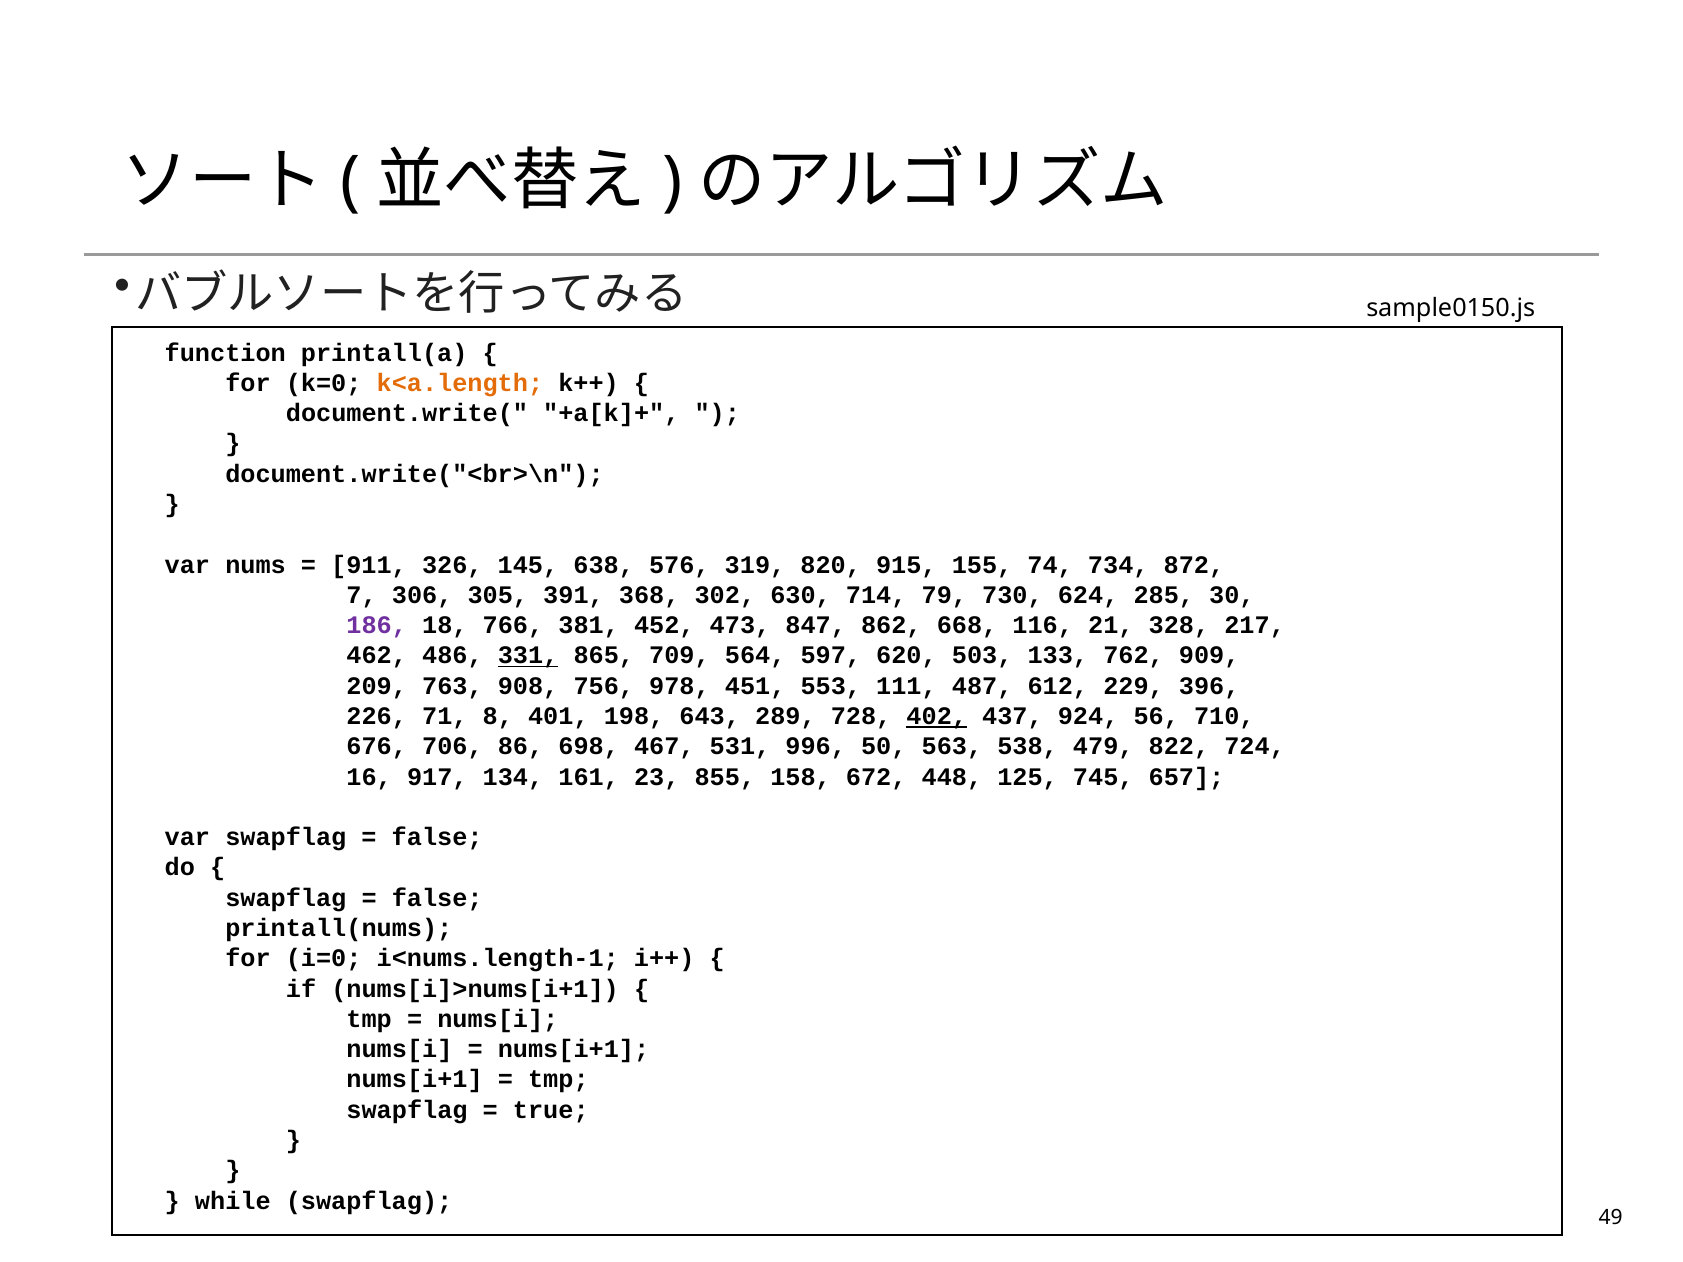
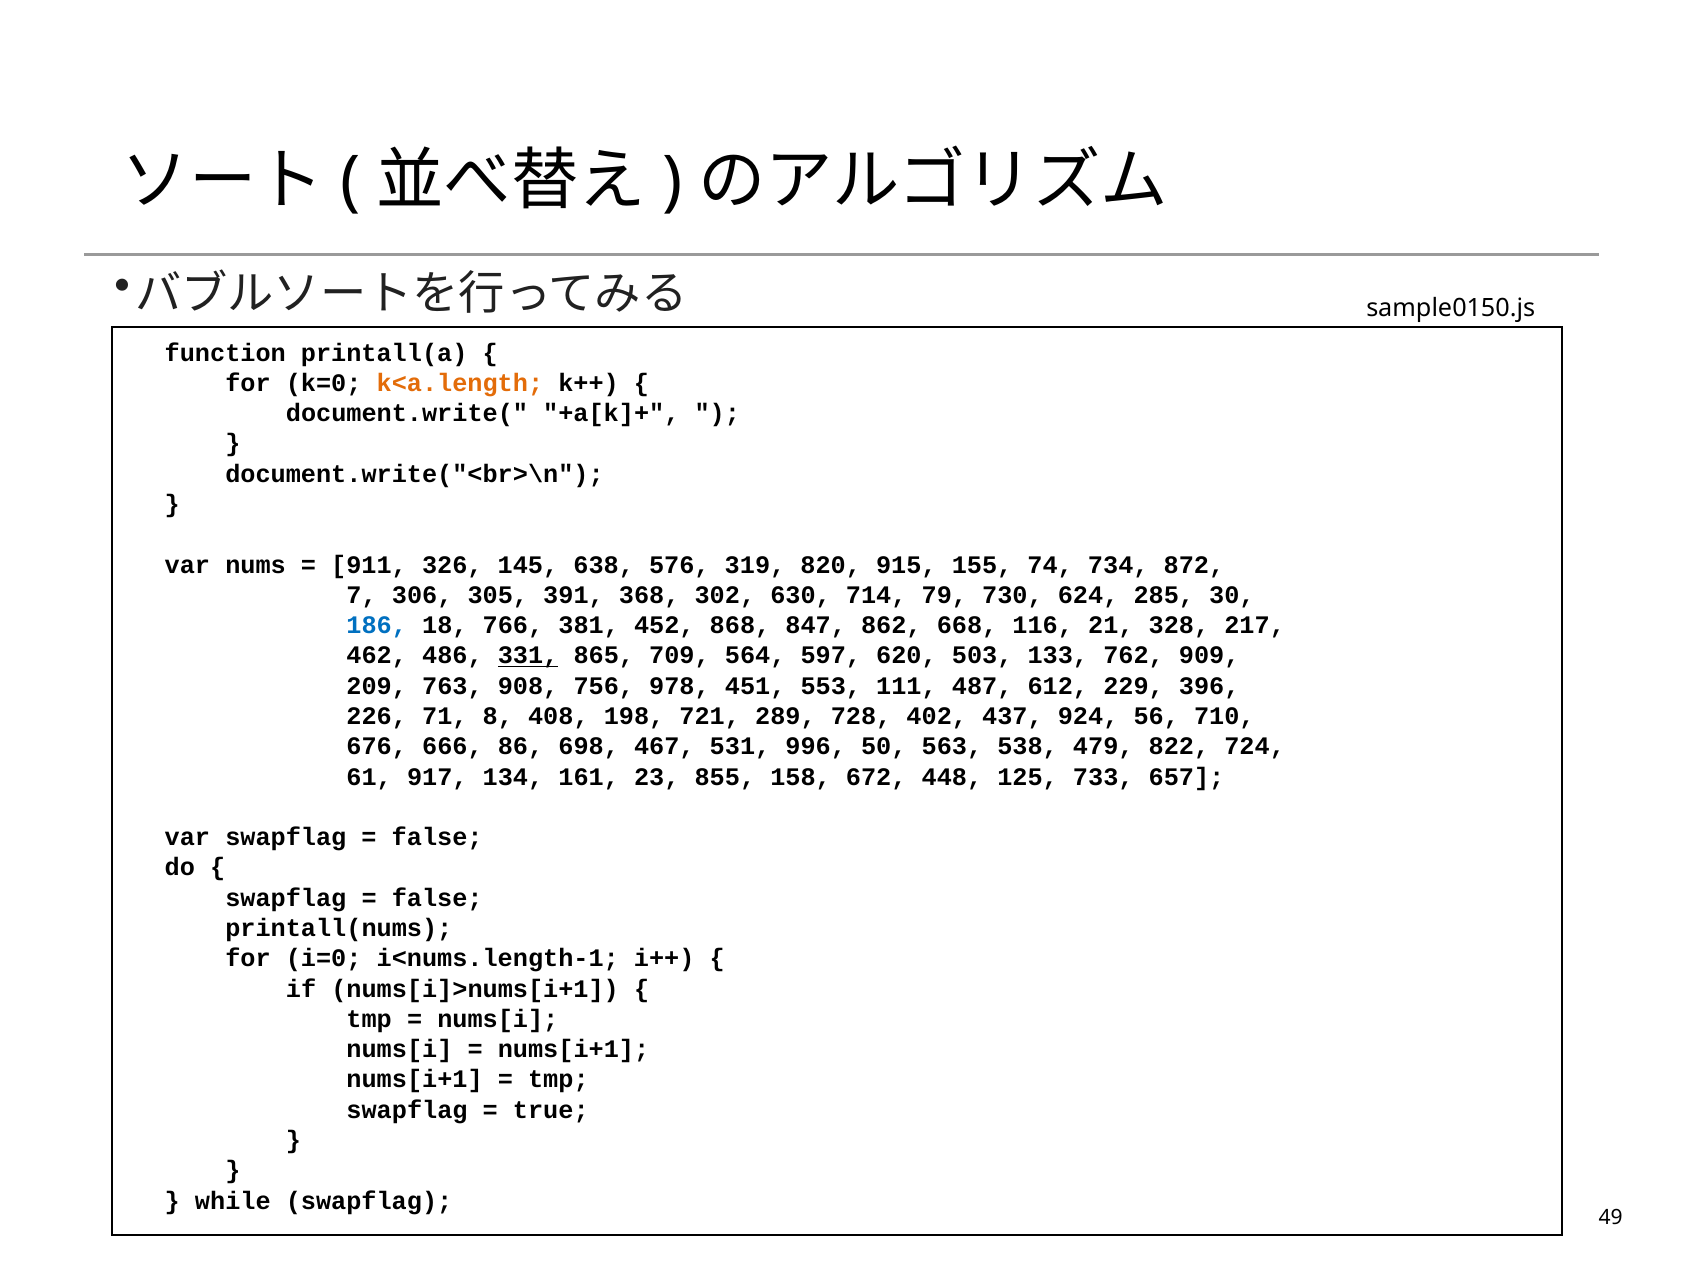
186 colour: purple -> blue
473: 473 -> 868
401: 401 -> 408
643: 643 -> 721
402 underline: present -> none
706: 706 -> 666
16: 16 -> 61
745: 745 -> 733
